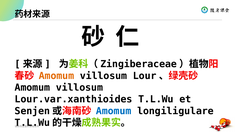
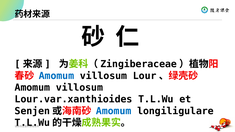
Amomum at (56, 76) colour: orange -> blue
